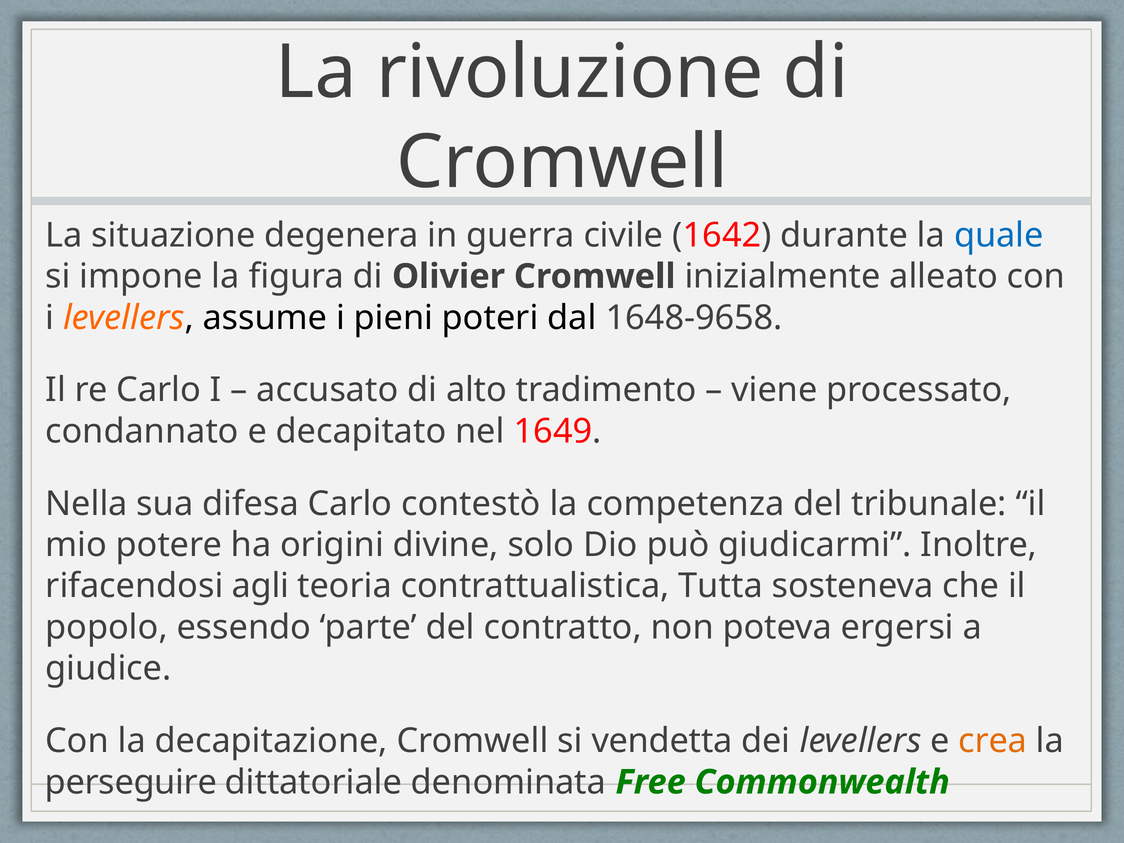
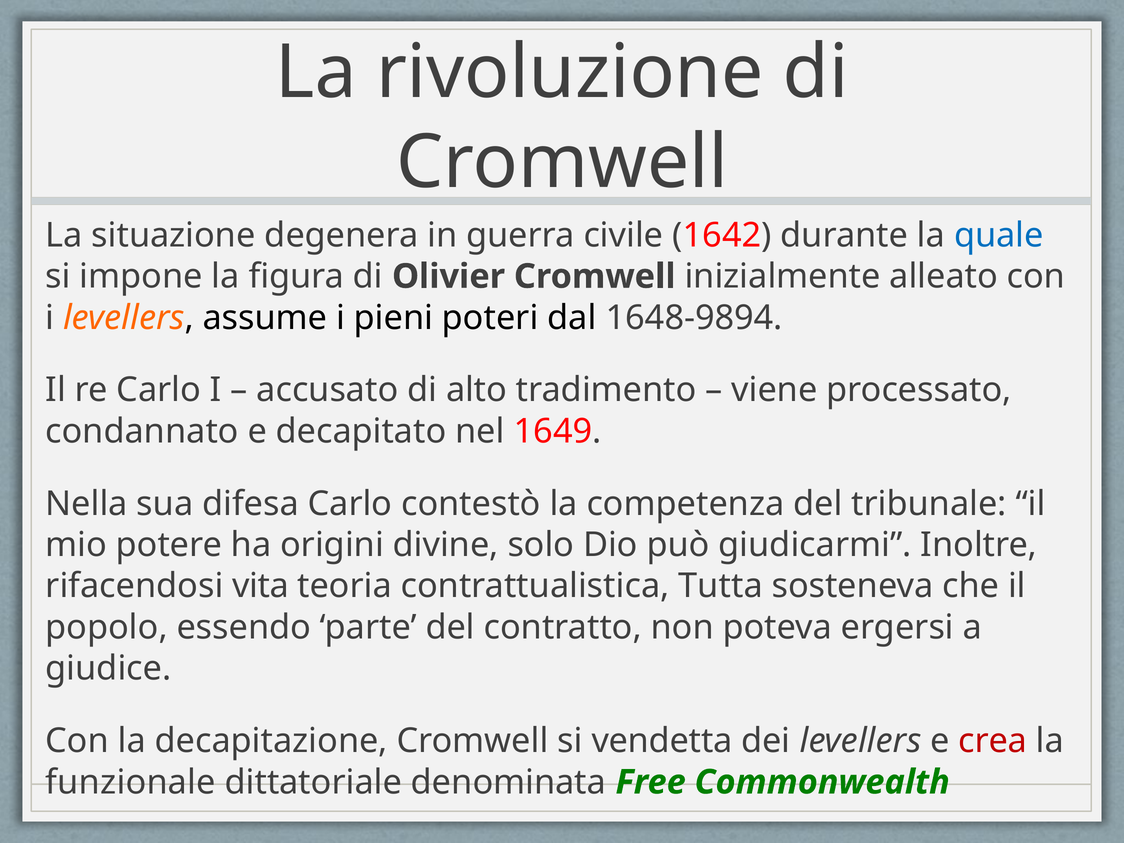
1648-9658: 1648-9658 -> 1648-9894
agli: agli -> vita
crea colour: orange -> red
perseguire: perseguire -> funzionale
